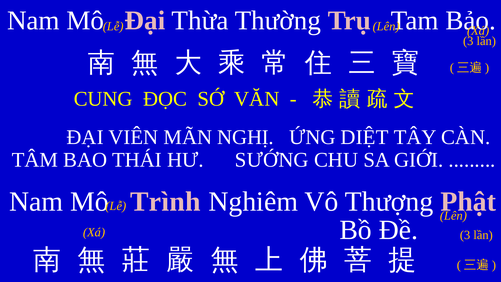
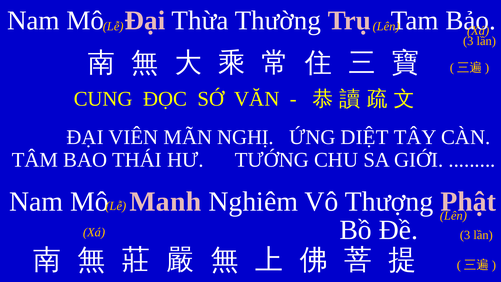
SƯỚNG: SƯỚNG -> TƯỚNG
Trình: Trình -> Manh
